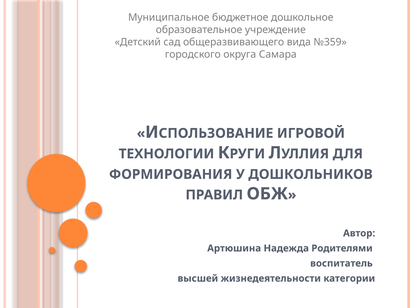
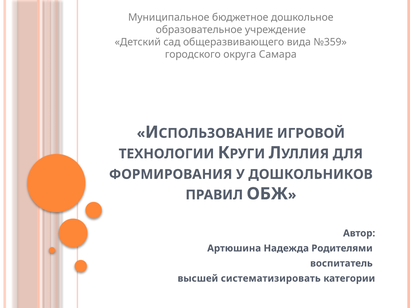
жизнедеятельности: жизнедеятельности -> систематизировать
